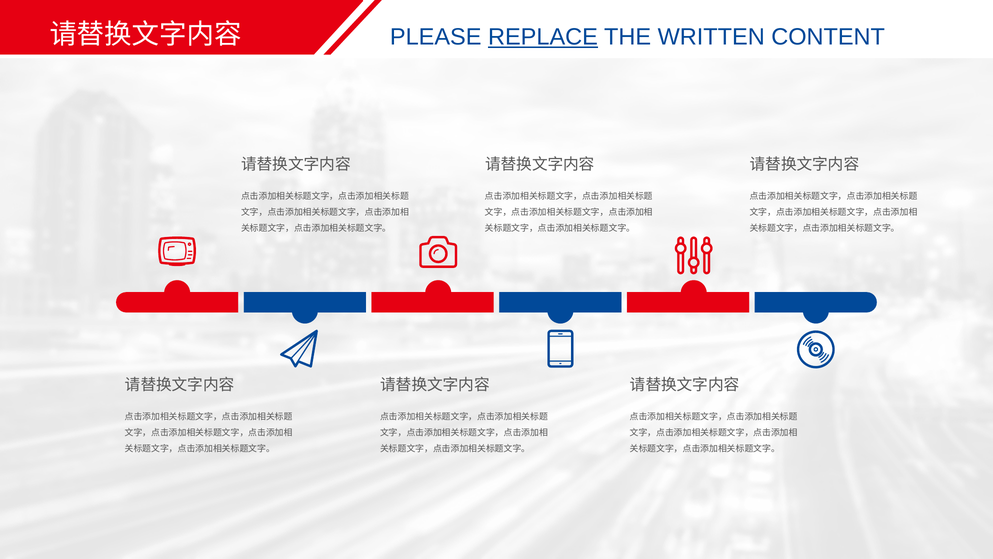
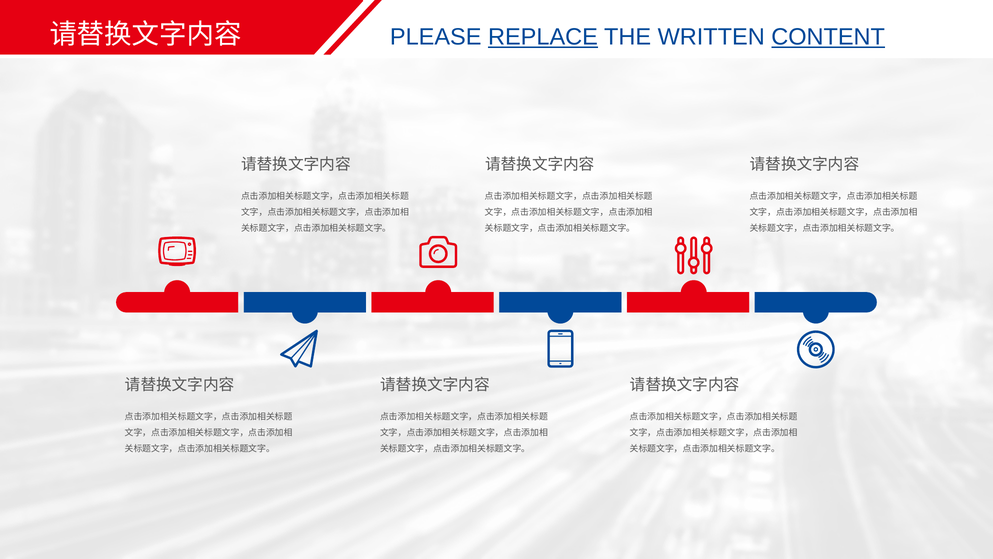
CONTENT underline: none -> present
